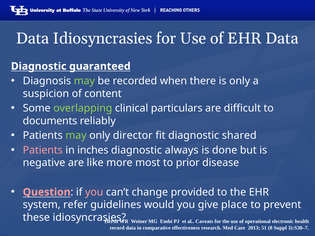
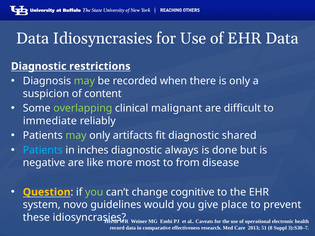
guaranteed: guaranteed -> restrictions
particulars: particulars -> malignant
documents: documents -> immediate
director: director -> artifacts
Patients at (43, 150) colour: pink -> light blue
prior: prior -> from
Question colour: pink -> yellow
you at (94, 192) colour: pink -> light green
provided: provided -> cognitive
refer: refer -> novo
